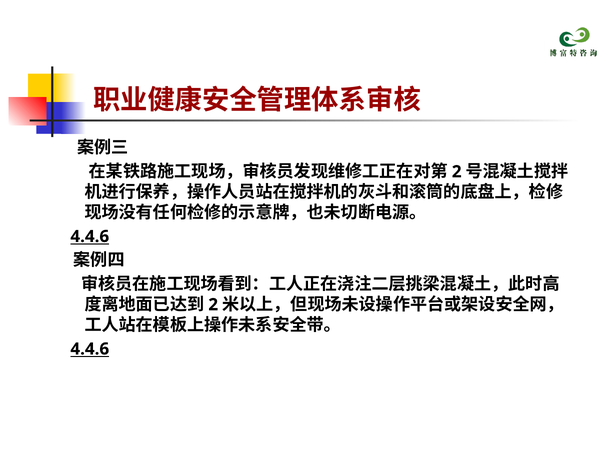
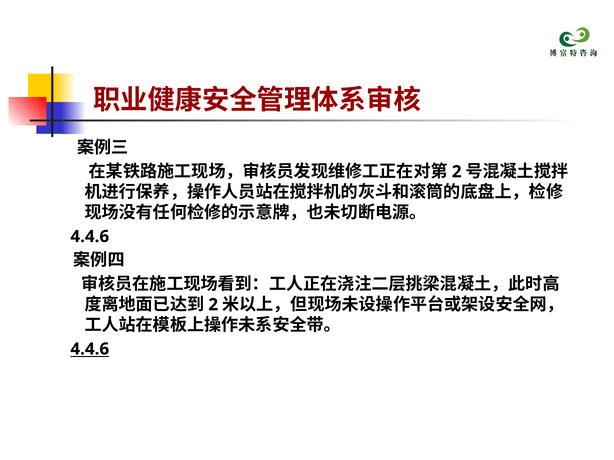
4.4.6 at (90, 237) underline: present -> none
